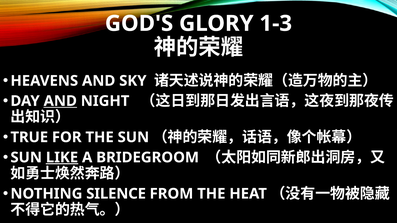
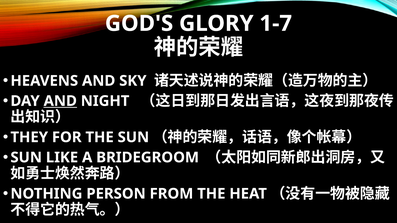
1-3: 1-3 -> 1-7
TRUE: TRUE -> THEY
LIKE underline: present -> none
SILENCE: SILENCE -> PERSON
